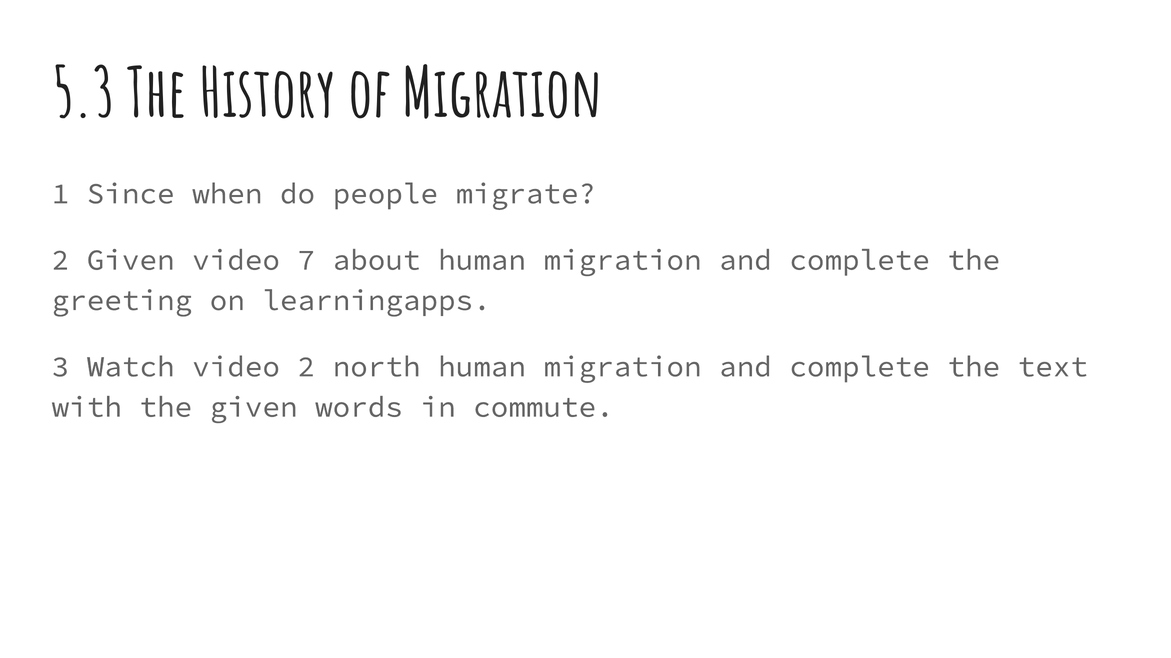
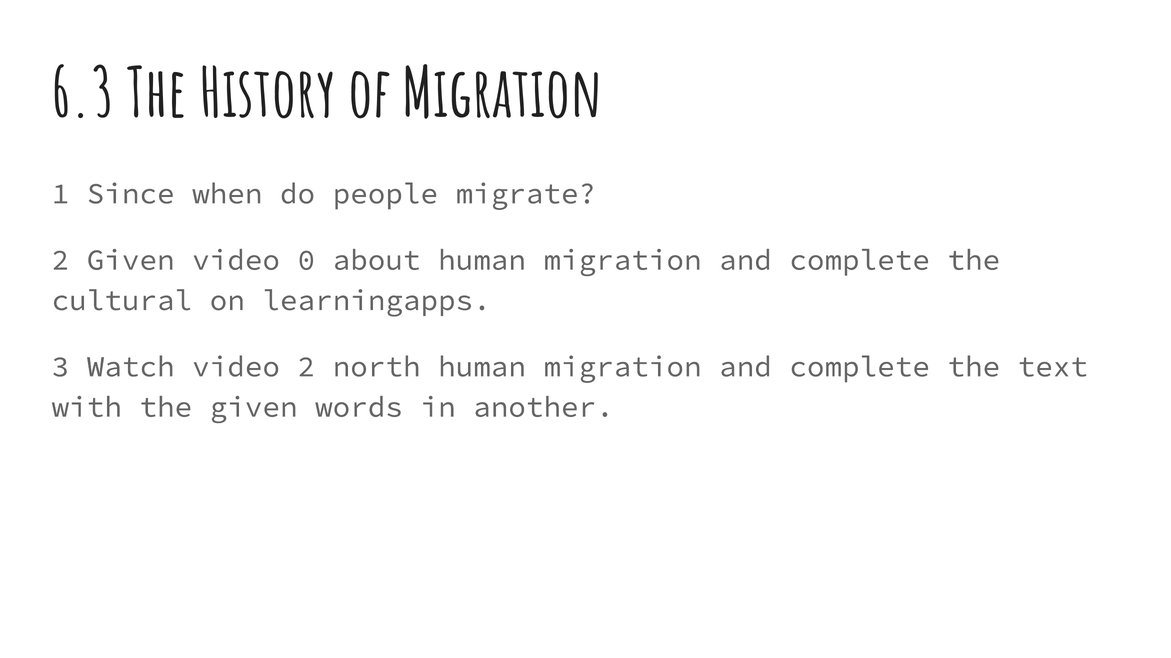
5.3: 5.3 -> 6.3
7: 7 -> 0
greeting: greeting -> cultural
commute: commute -> another
